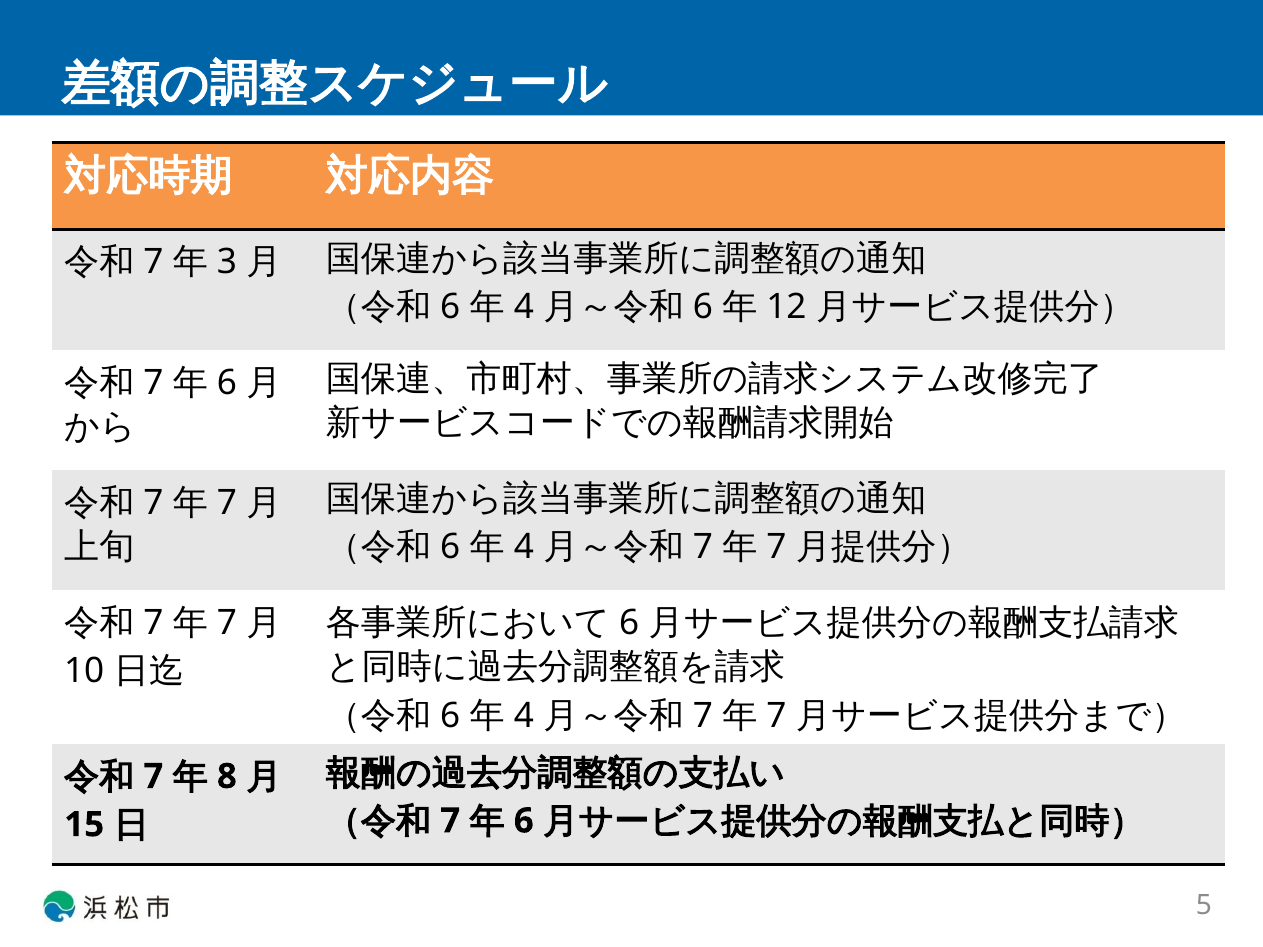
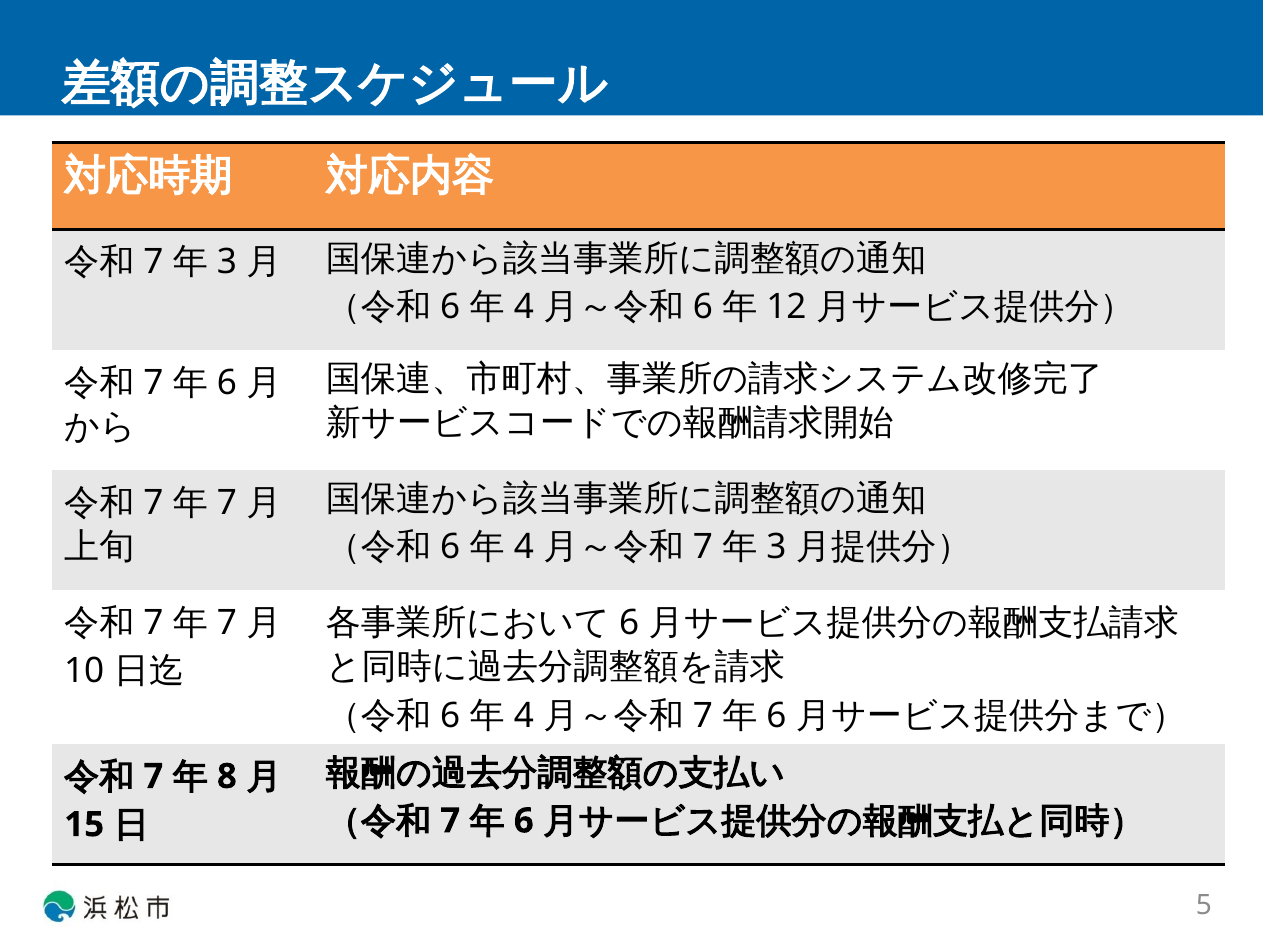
7 at (776, 547): 7 -> 3
7 at (776, 716): 7 -> 6
